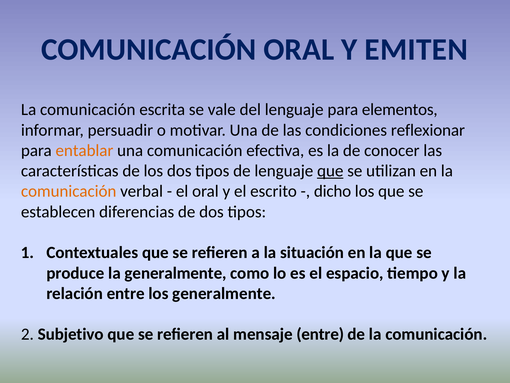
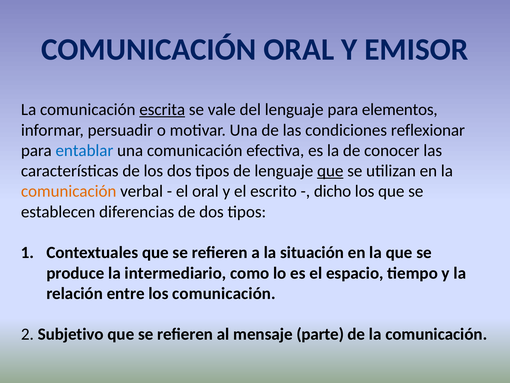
EMITEN: EMITEN -> EMISOR
escrita underline: none -> present
entablar colour: orange -> blue
la generalmente: generalmente -> intermediario
los generalmente: generalmente -> comunicación
mensaje entre: entre -> parte
